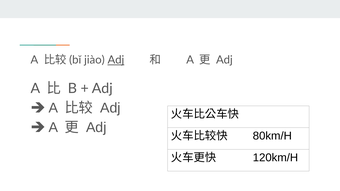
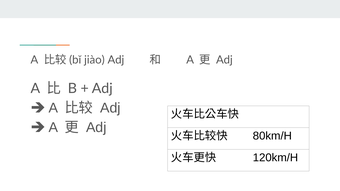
Adj at (116, 60) underline: present -> none
